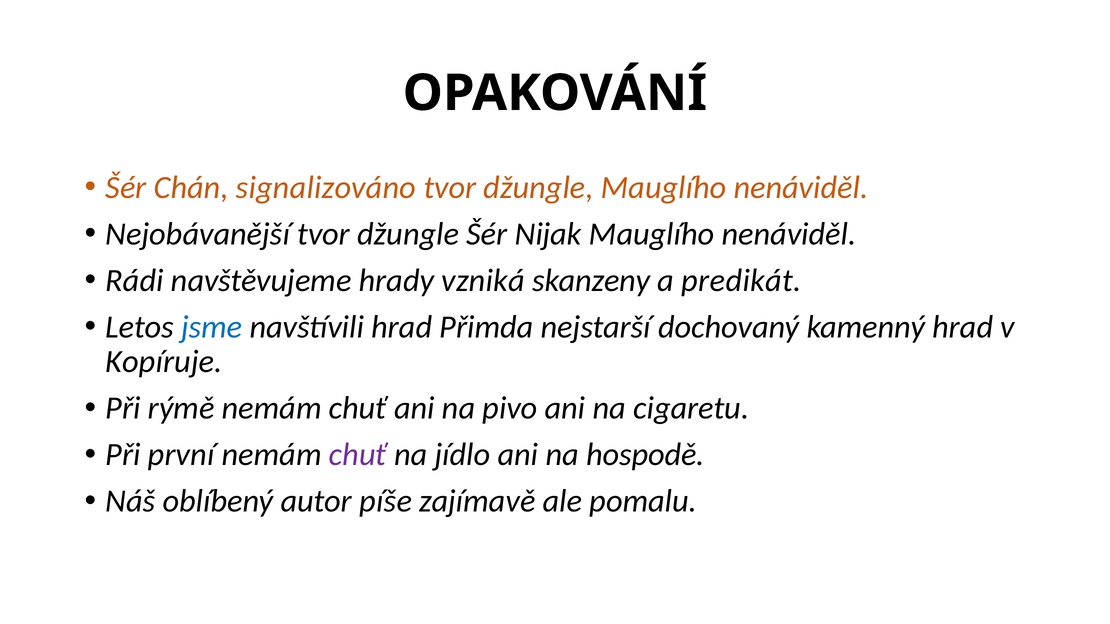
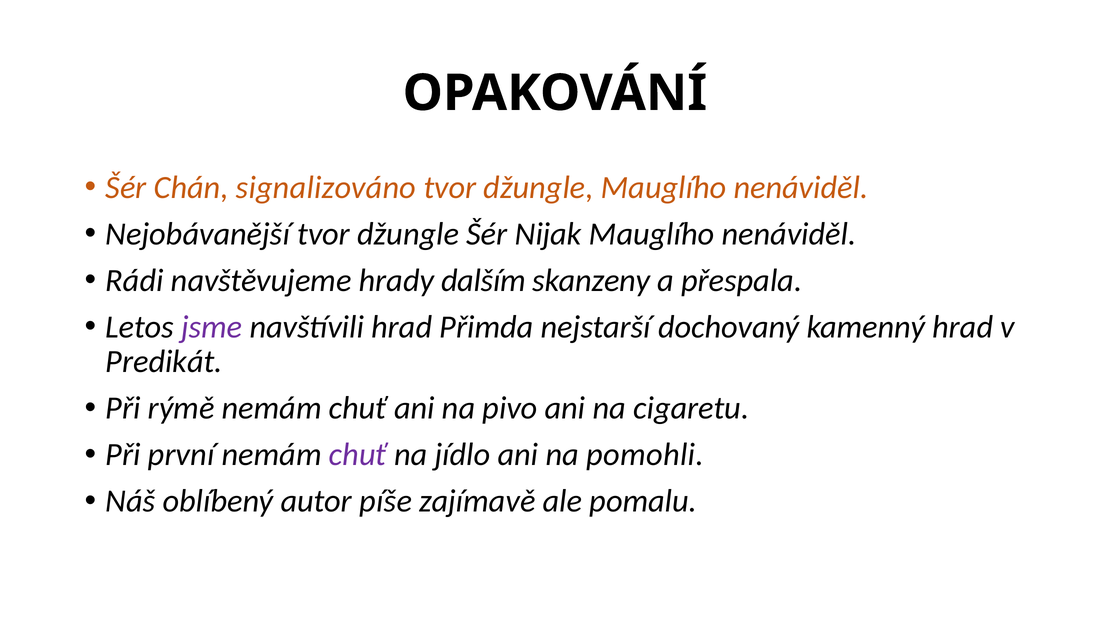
vzniká: vzniká -> dalším
predikát: predikát -> přespala
jsme colour: blue -> purple
Kopíruje: Kopíruje -> Predikát
hospodě: hospodě -> pomohli
